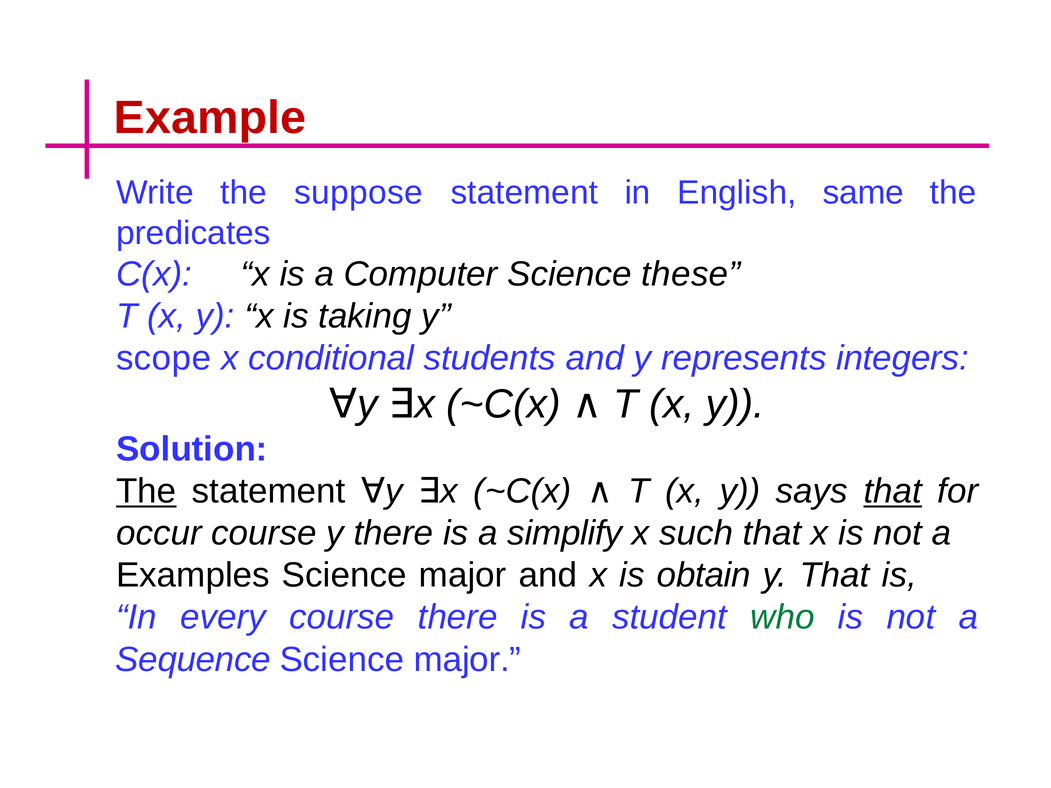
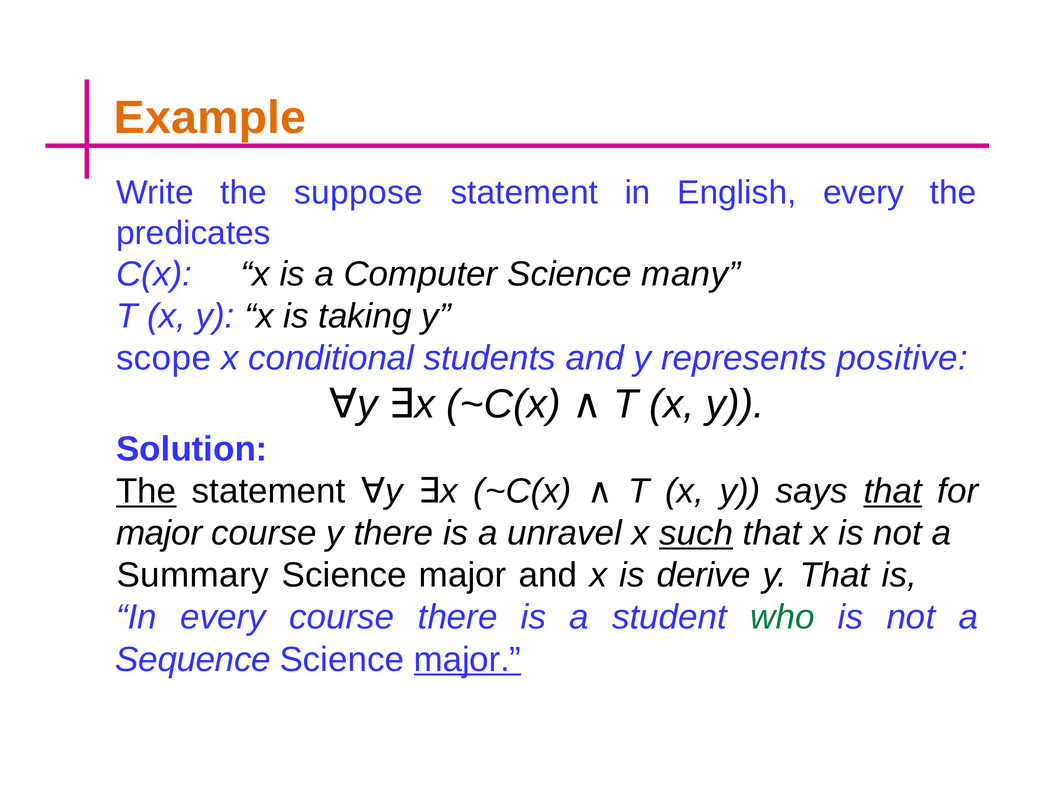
Example colour: red -> orange
English same: same -> every
these: these -> many
integers: integers -> positive
occur at (159, 534): occur -> major
simplify: simplify -> unravel
such underline: none -> present
Examples: Examples -> Summary
obtain: obtain -> derive
major at (468, 660) underline: none -> present
